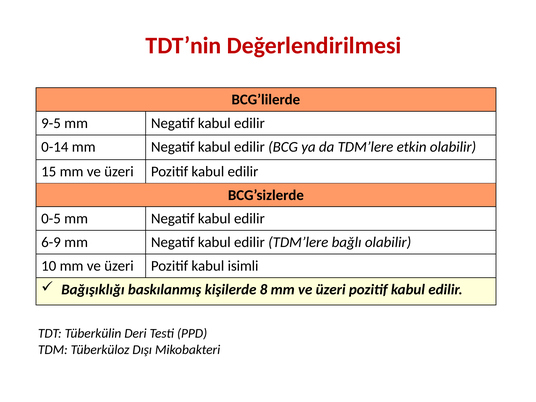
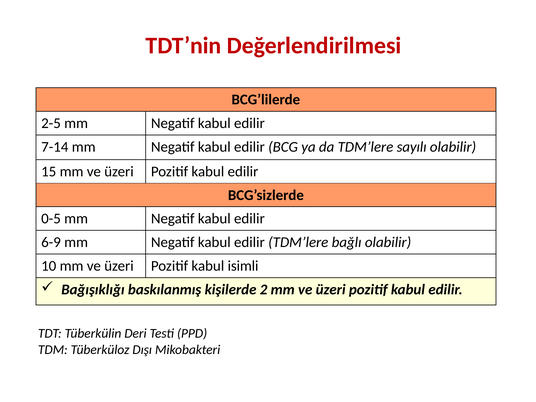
9-5: 9-5 -> 2-5
0-14: 0-14 -> 7-14
etkin: etkin -> sayılı
8: 8 -> 2
